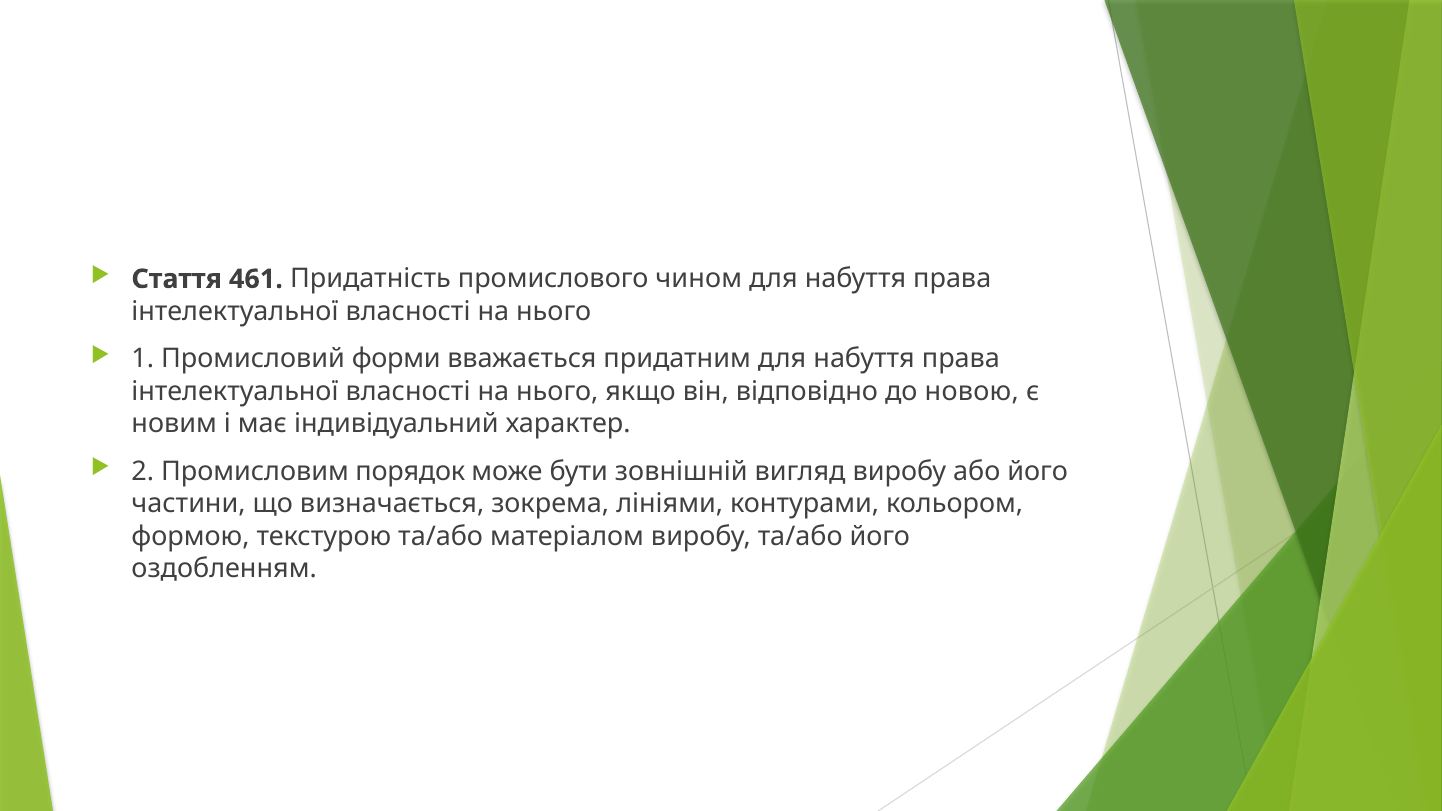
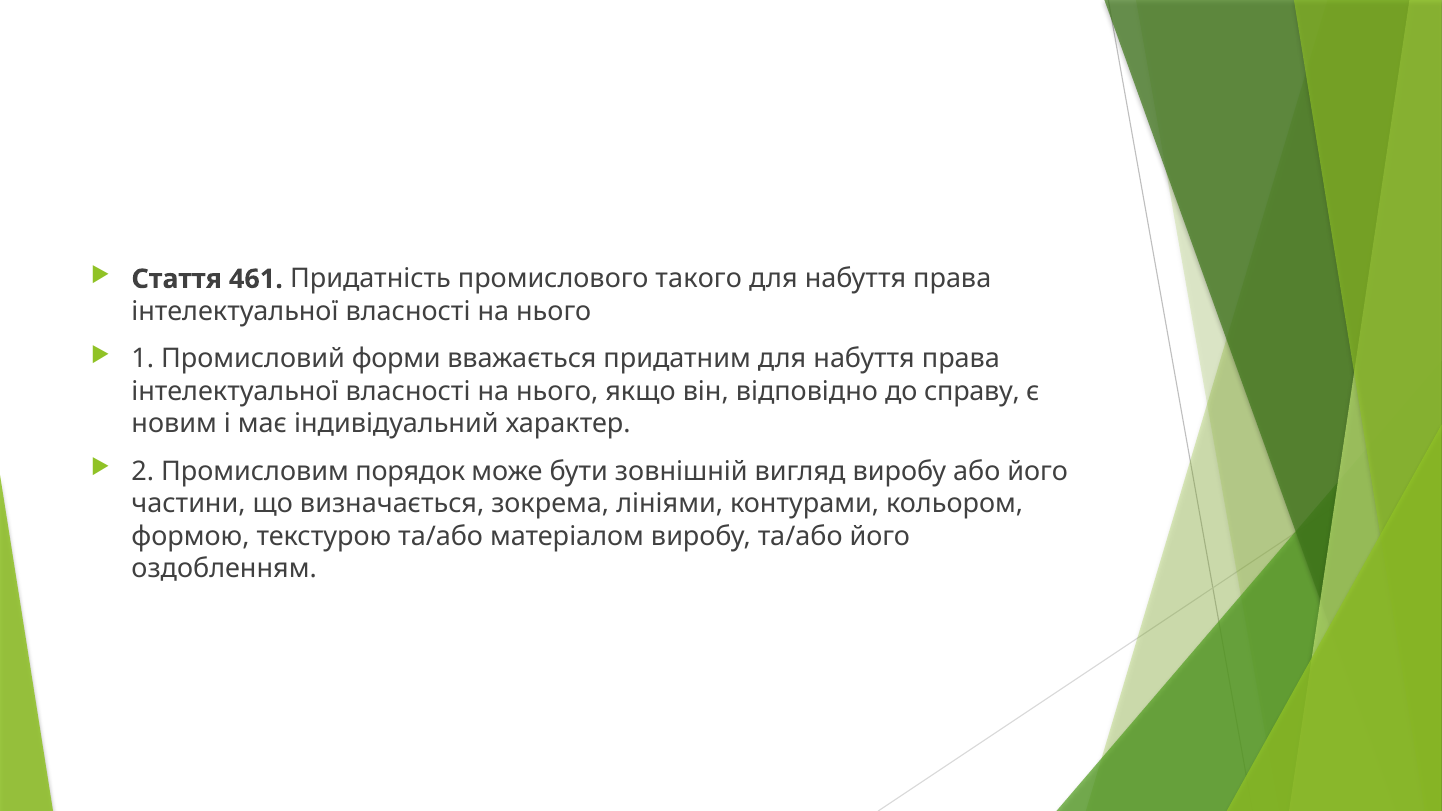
чином: чином -> такого
новою: новою -> справу
